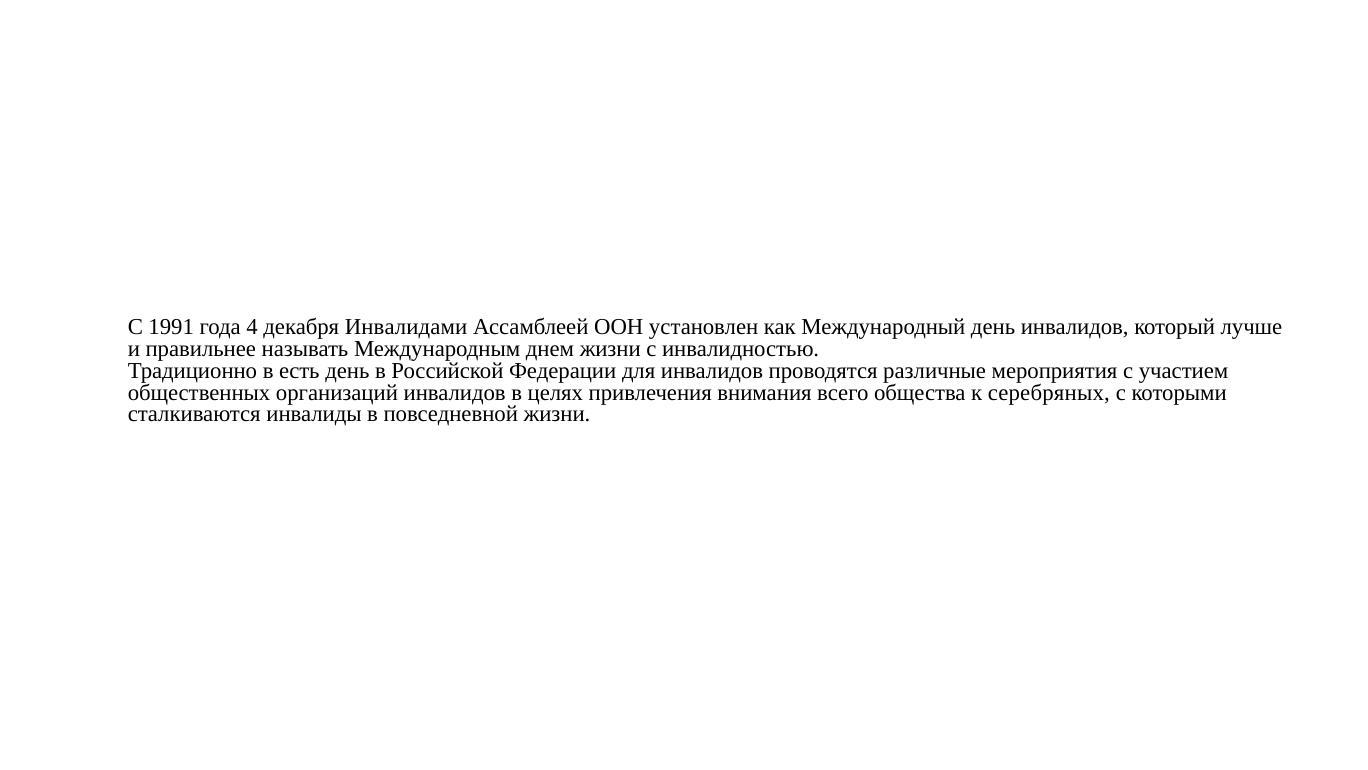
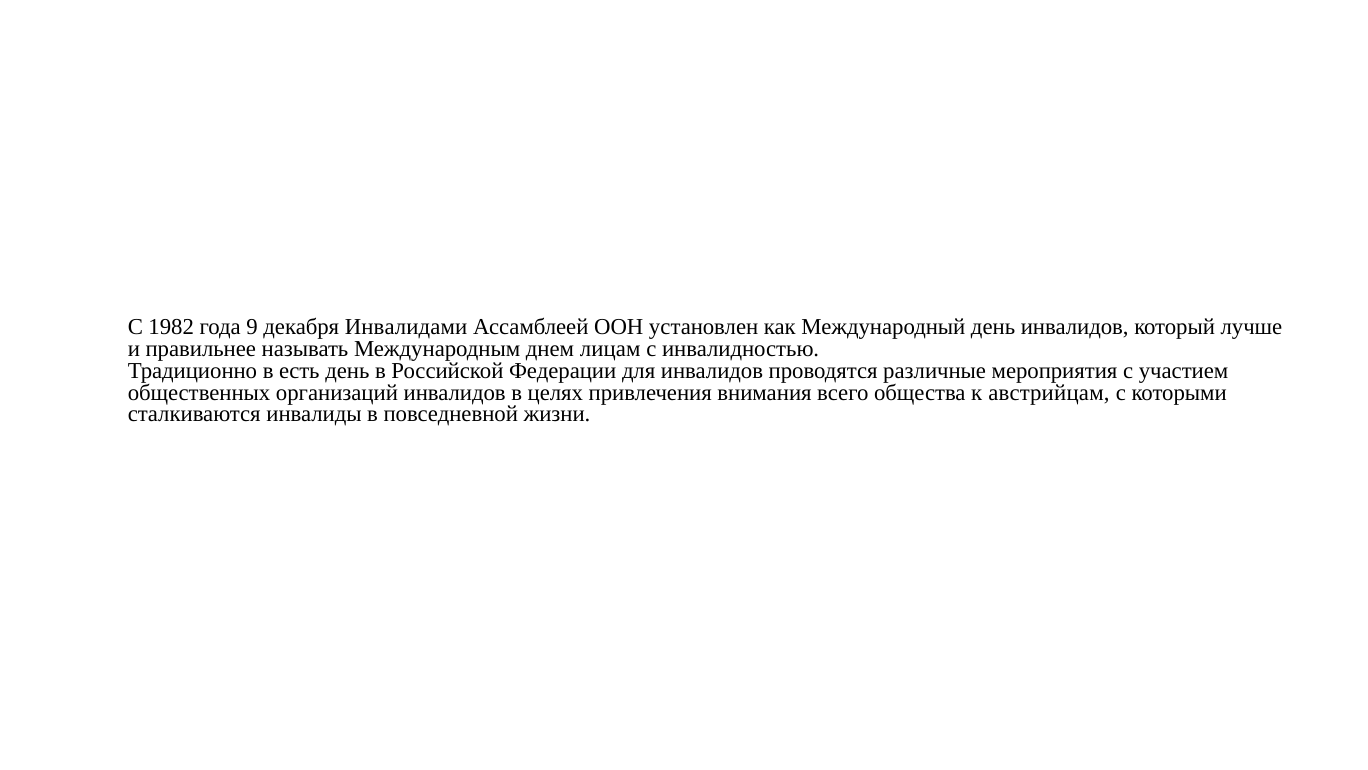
1991: 1991 -> 1982
4: 4 -> 9
днем жизни: жизни -> лицам
серебряных: серебряных -> австрийцам
